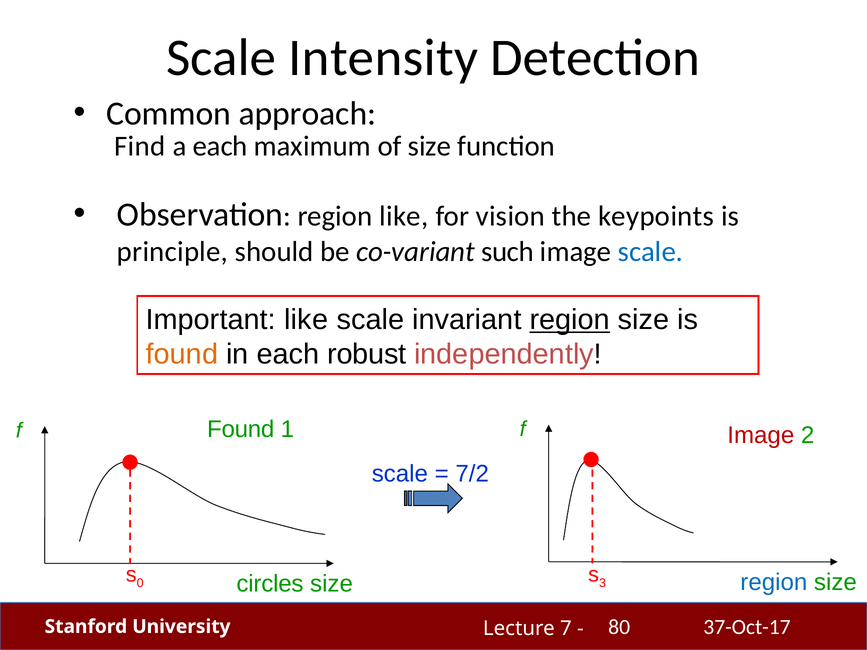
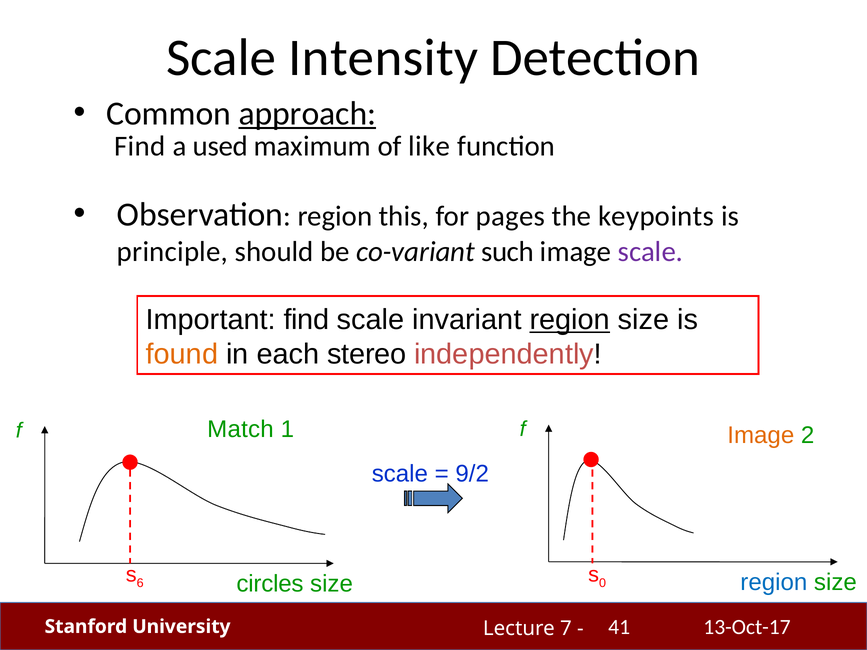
approach underline: none -> present
a each: each -> used
of size: size -> like
region like: like -> this
vision: vision -> pages
scale at (650, 252) colour: blue -> purple
Important like: like -> find
robust: robust -> stereo
Found at (241, 430): Found -> Match
Image at (761, 435) colour: red -> orange
7/2: 7/2 -> 9/2
0: 0 -> 6
3: 3 -> 0
37-Oct-17: 37-Oct-17 -> 13-Oct-17
80: 80 -> 41
